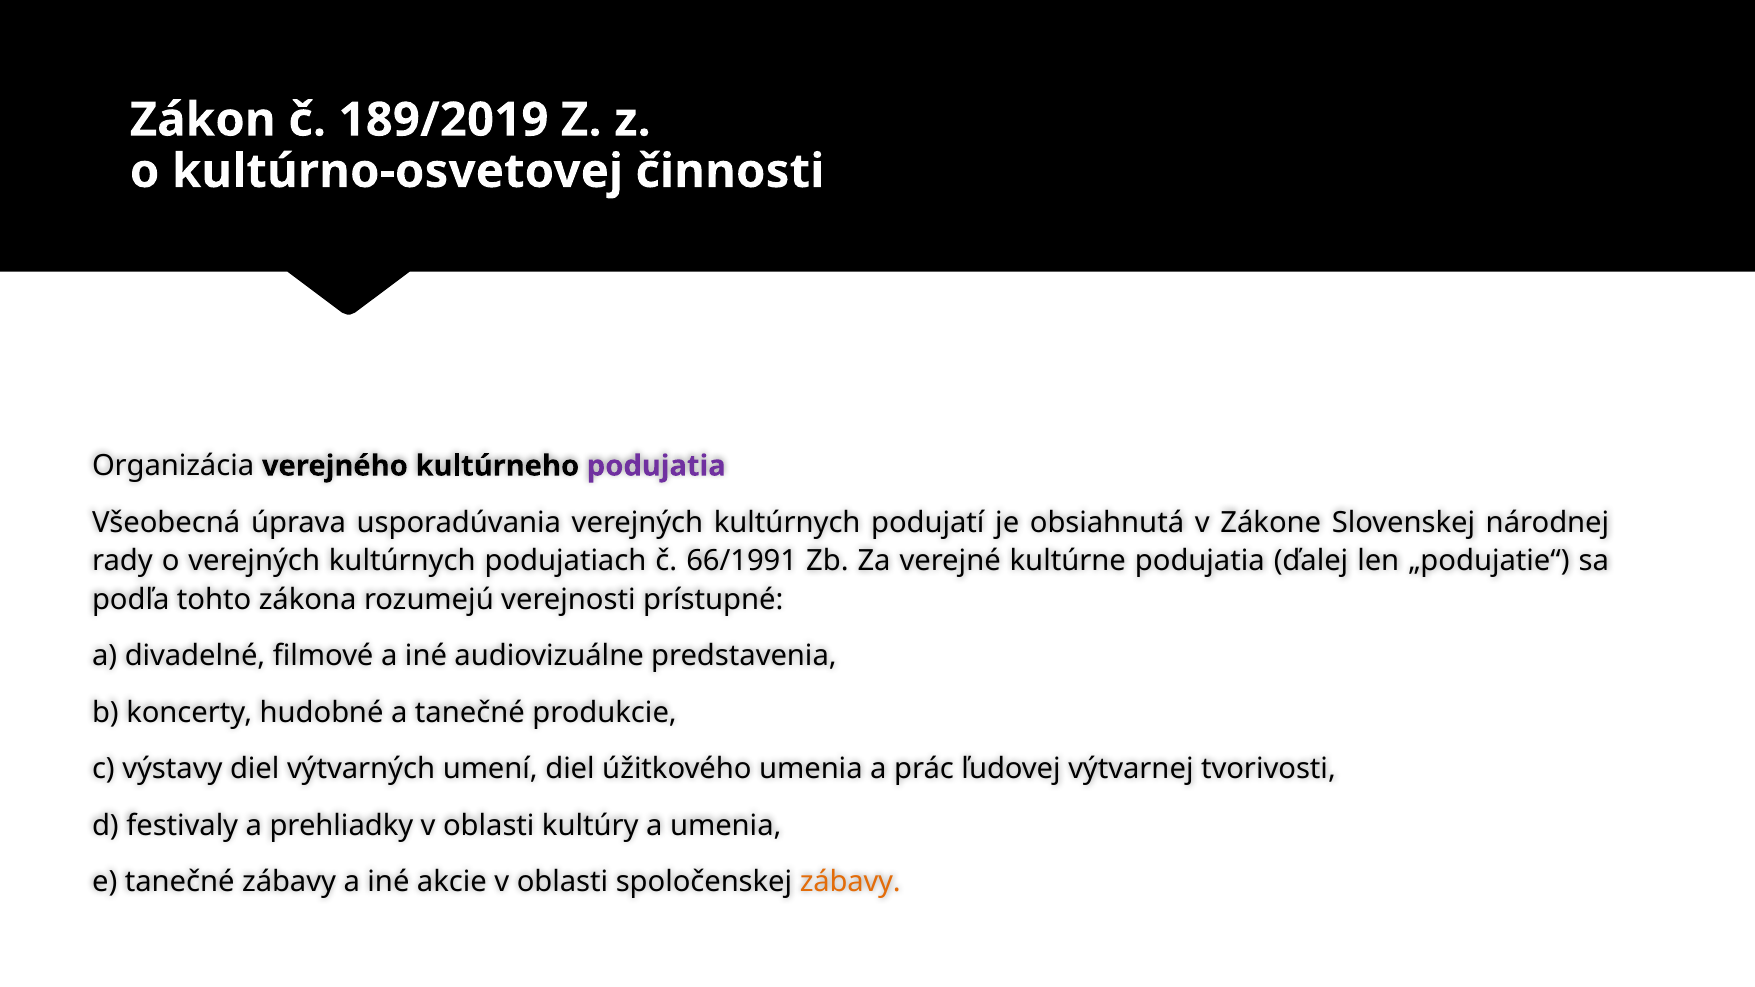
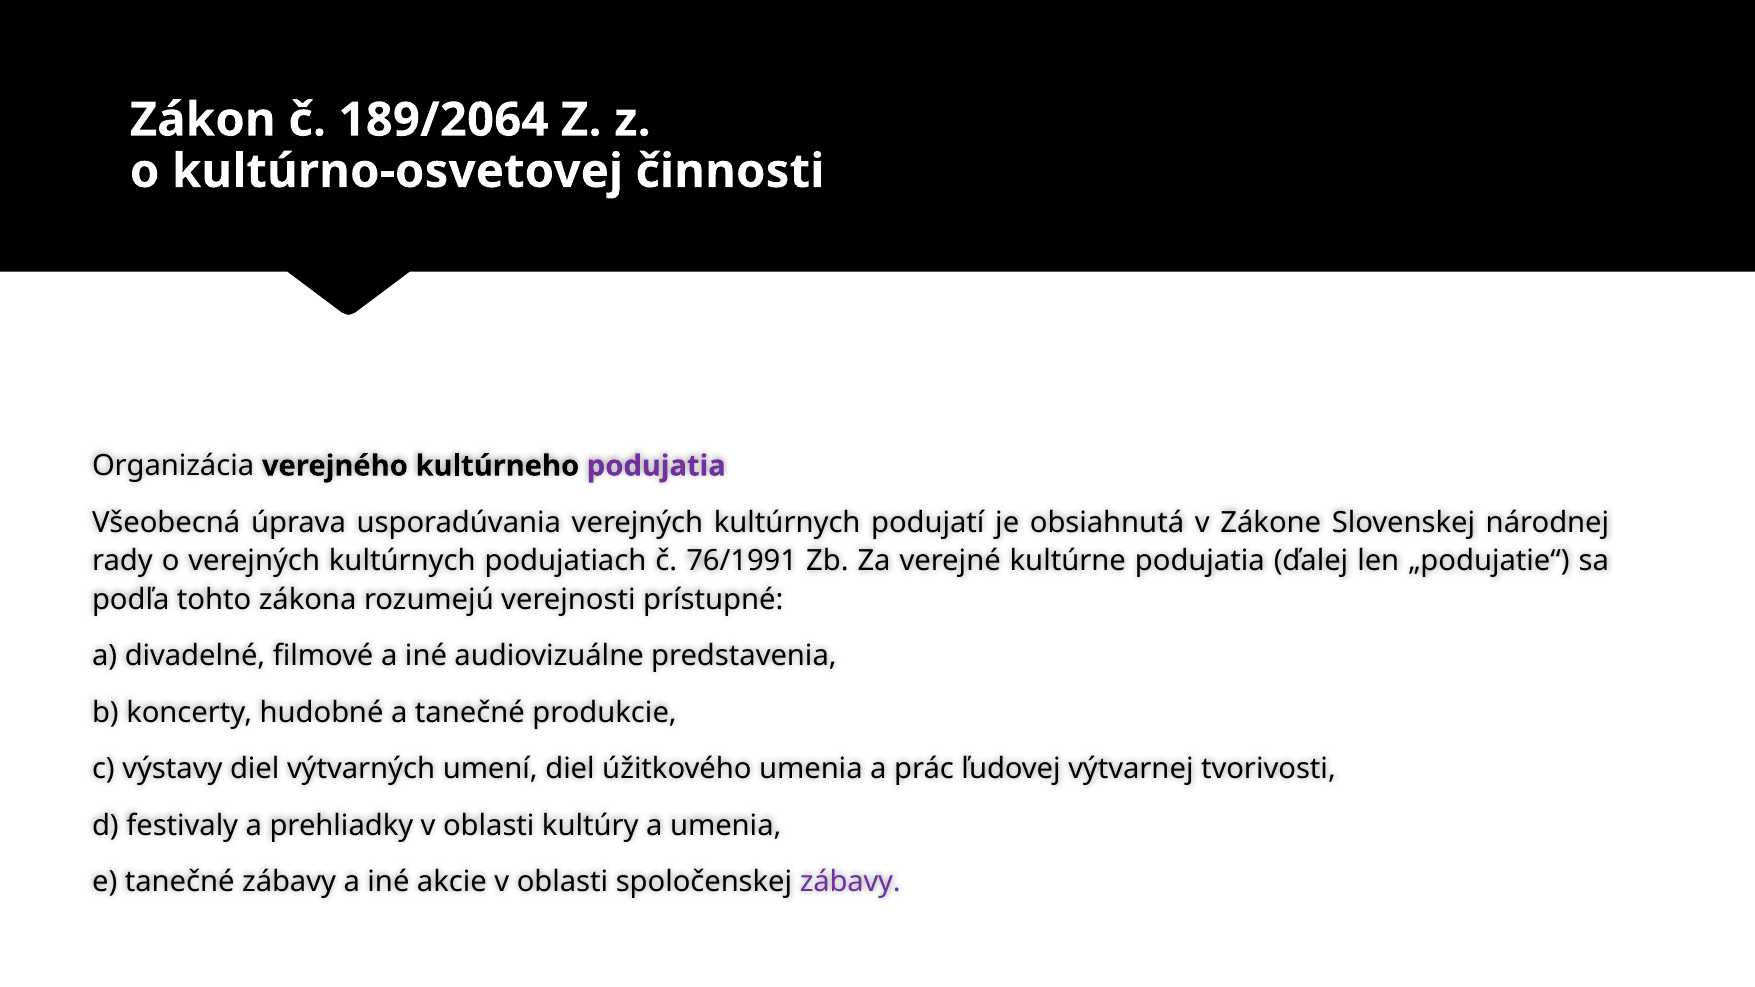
189/2019: 189/2019 -> 189/2064
66/1991: 66/1991 -> 76/1991
zábavy at (850, 882) colour: orange -> purple
